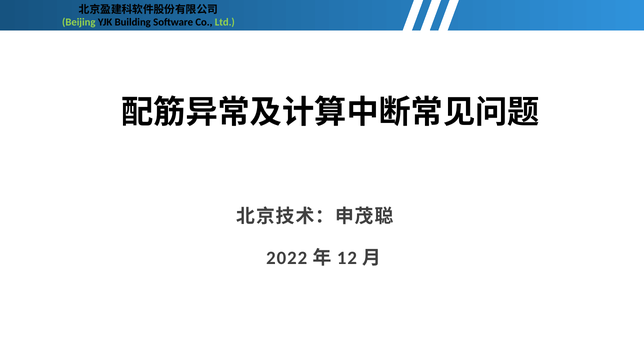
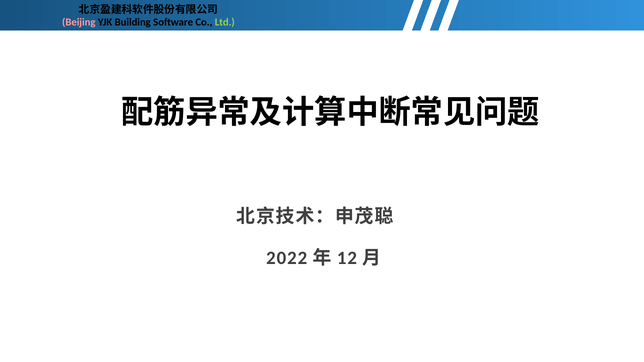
Beijing colour: light green -> pink
